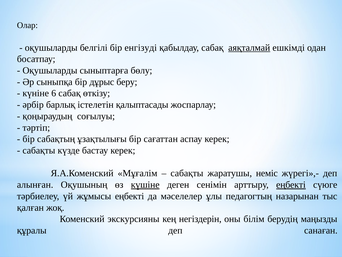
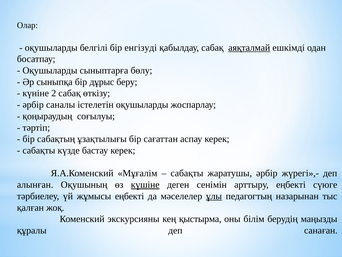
6: 6 -> 2
барлық: барлық -> саналы
істелетін қалыптасады: қалыптасады -> оқушыларды
жаратушы неміс: неміс -> әрбір
еңбекті at (291, 184) underline: present -> none
ұлы underline: none -> present
негіздерін: негіздерін -> қыстырма
